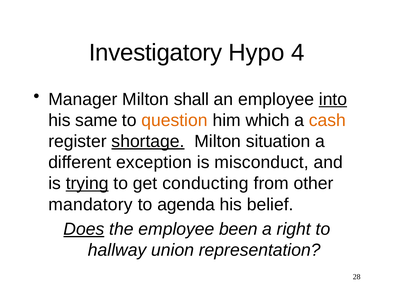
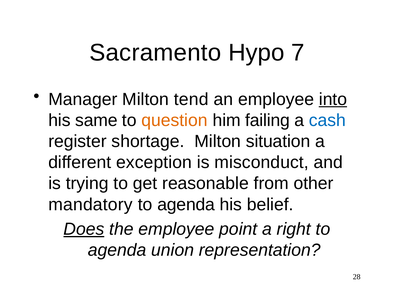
Investigatory: Investigatory -> Sacramento
4: 4 -> 7
shall: shall -> tend
which: which -> failing
cash colour: orange -> blue
shortage underline: present -> none
trying underline: present -> none
conducting: conducting -> reasonable
been: been -> point
hallway at (117, 250): hallway -> agenda
